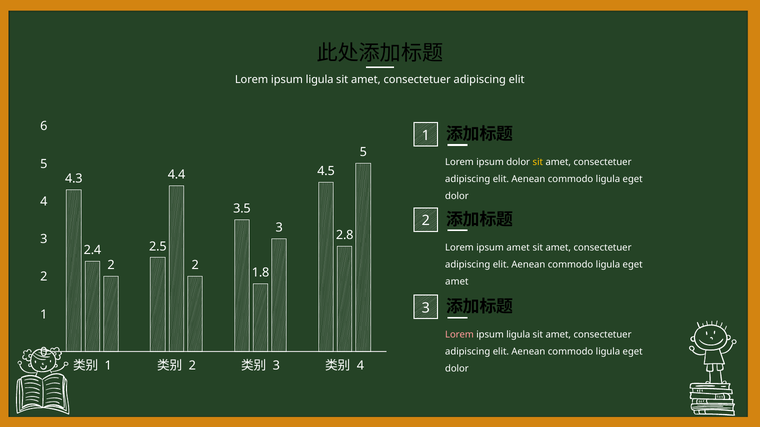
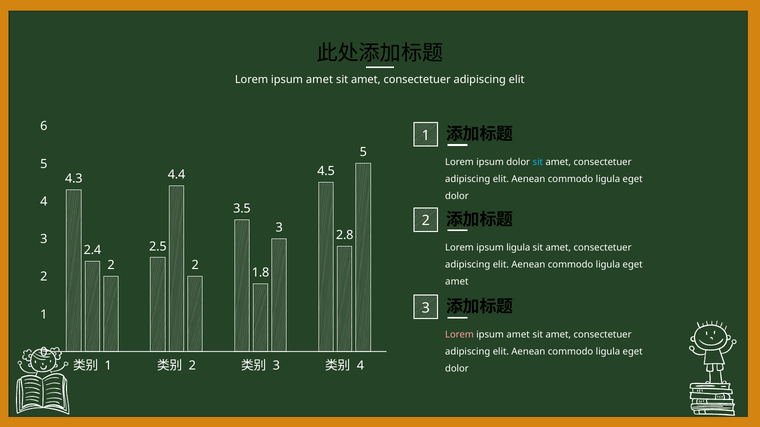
ligula at (320, 80): ligula -> amet
sit at (538, 162) colour: yellow -> light blue
ipsum amet: amet -> ligula
ligula at (518, 335): ligula -> amet
